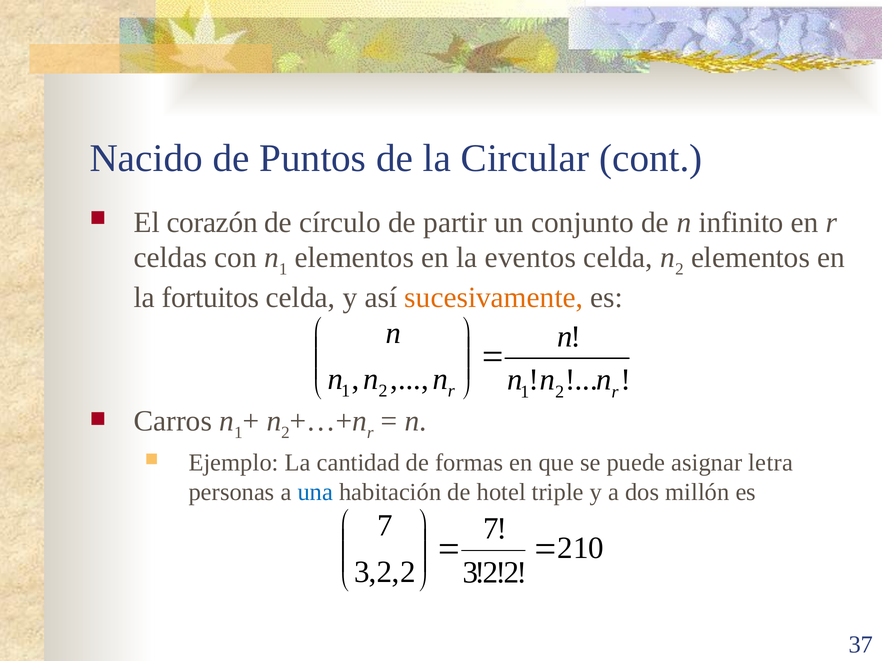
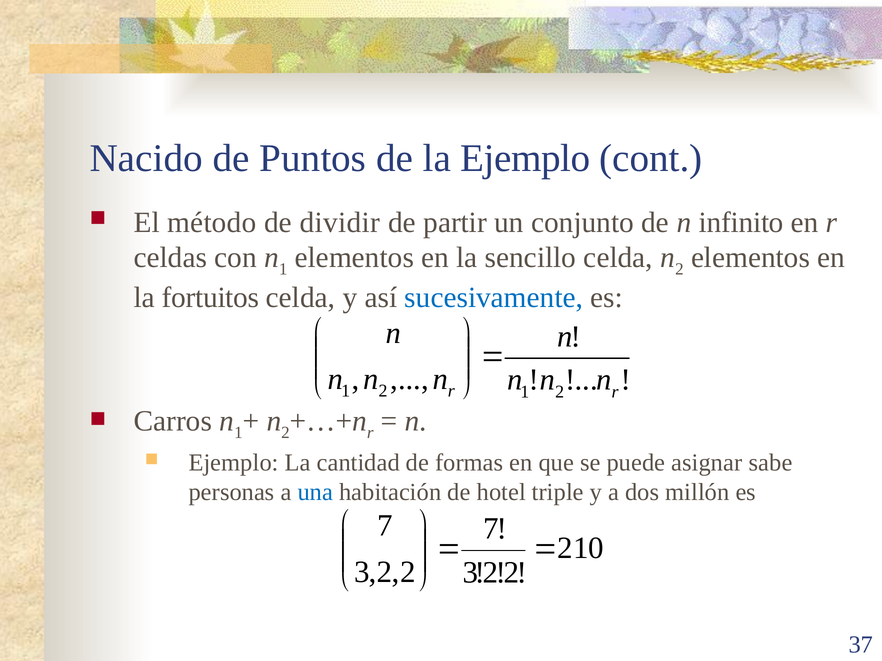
la Circular: Circular -> Ejemplo
corazón: corazón -> método
círculo: círculo -> dividir
eventos: eventos -> sencillo
sucesivamente colour: orange -> blue
letra: letra -> sabe
